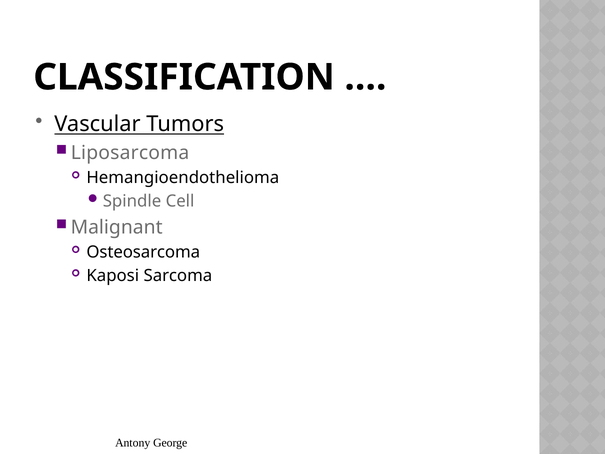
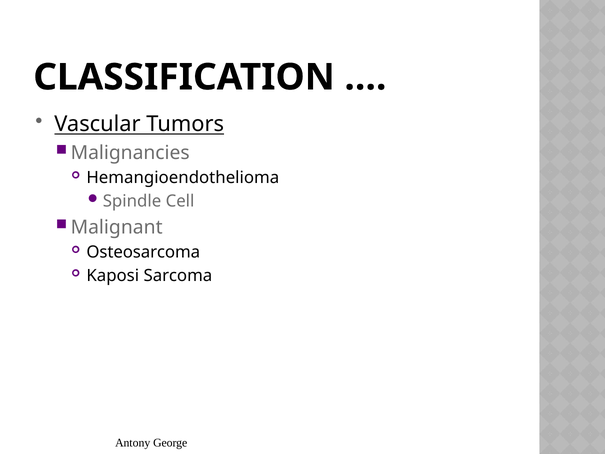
Liposarcoma: Liposarcoma -> Malignancies
